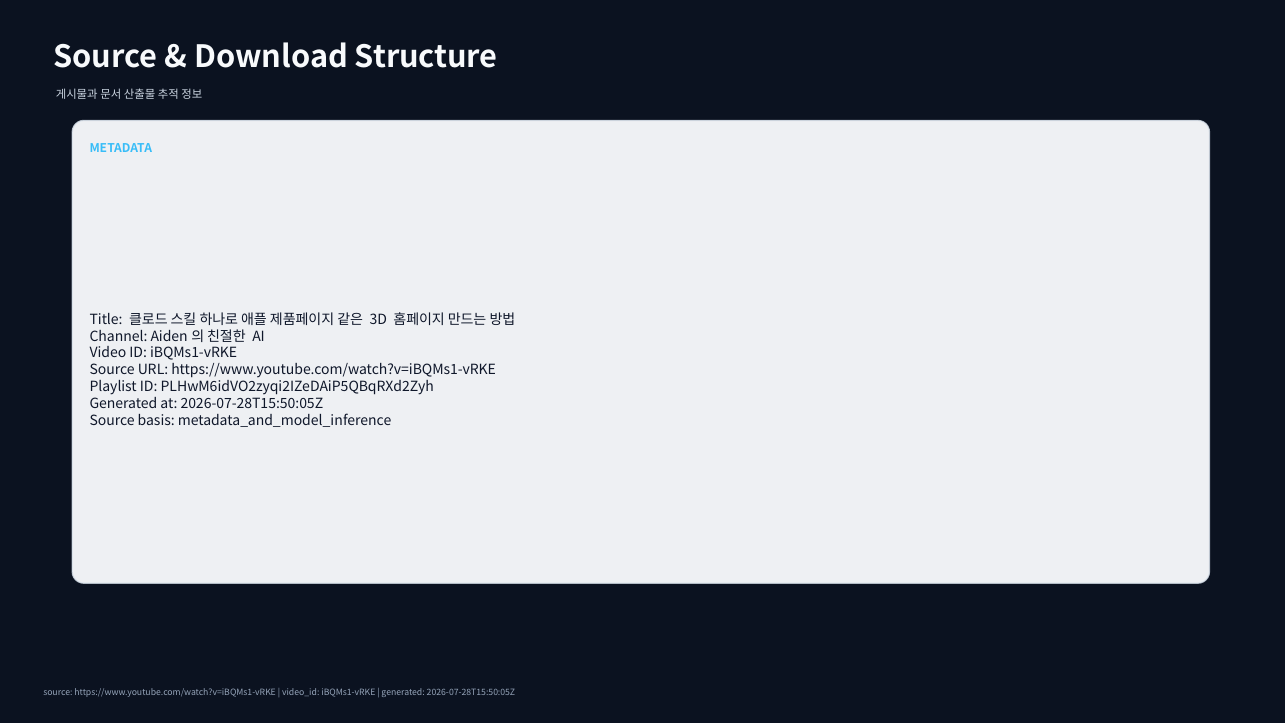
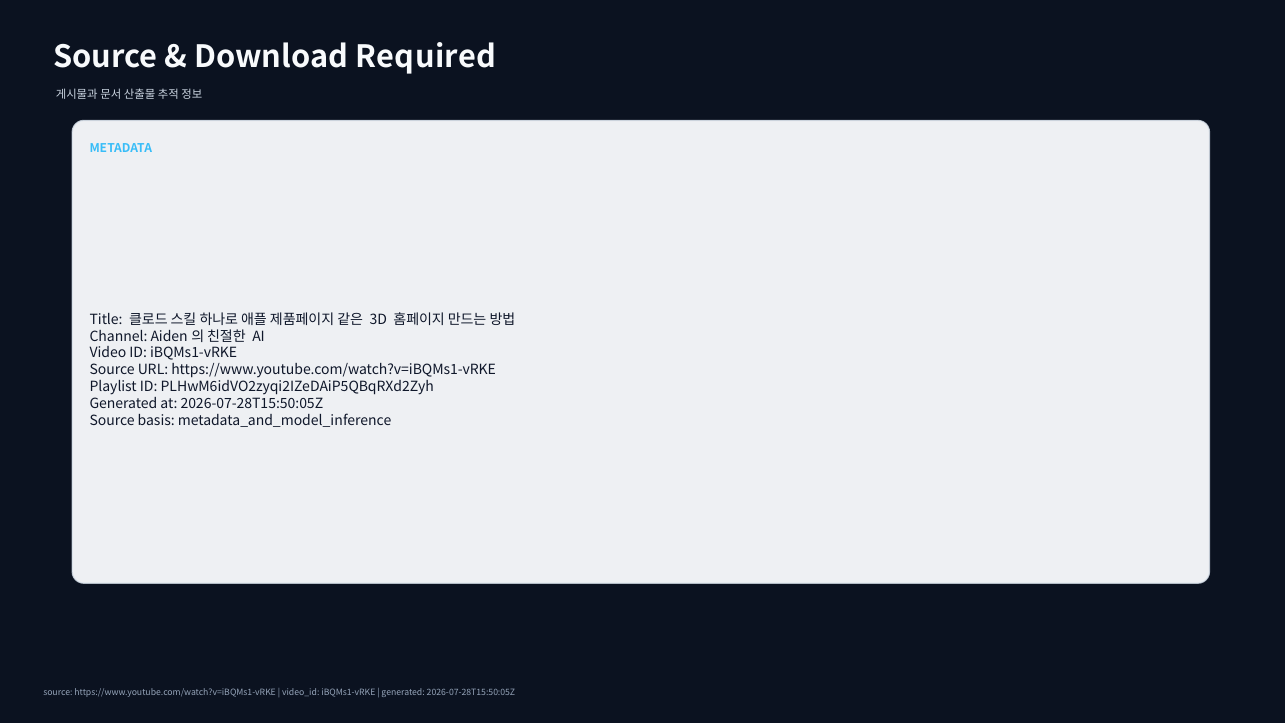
Structure: Structure -> Required
